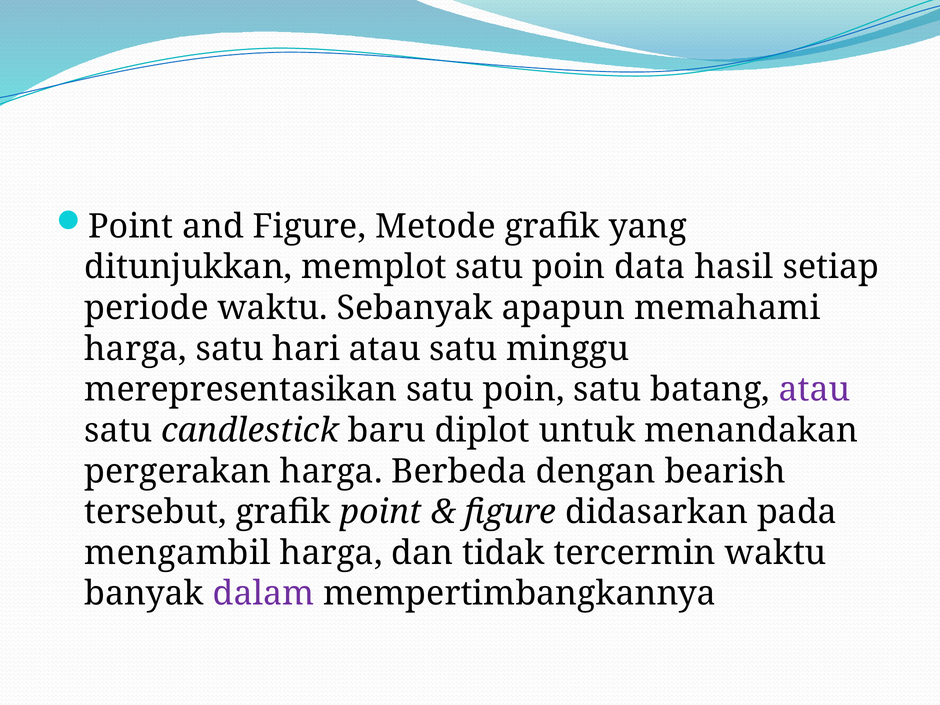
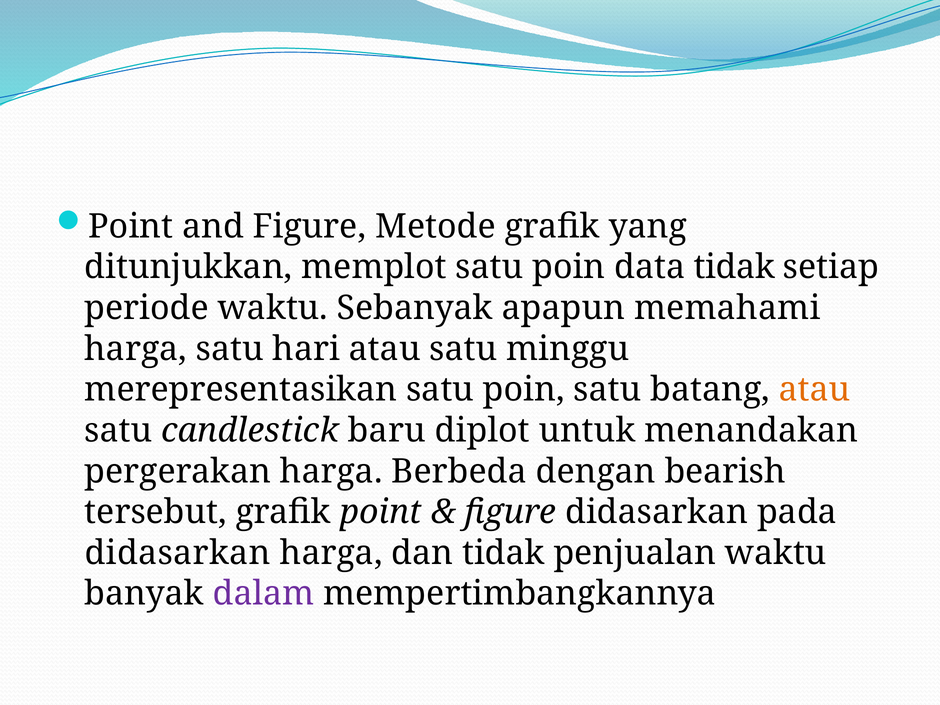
data hasil: hasil -> tidak
atau at (815, 390) colour: purple -> orange
mengambil at (178, 553): mengambil -> didasarkan
tercermin: tercermin -> penjualan
